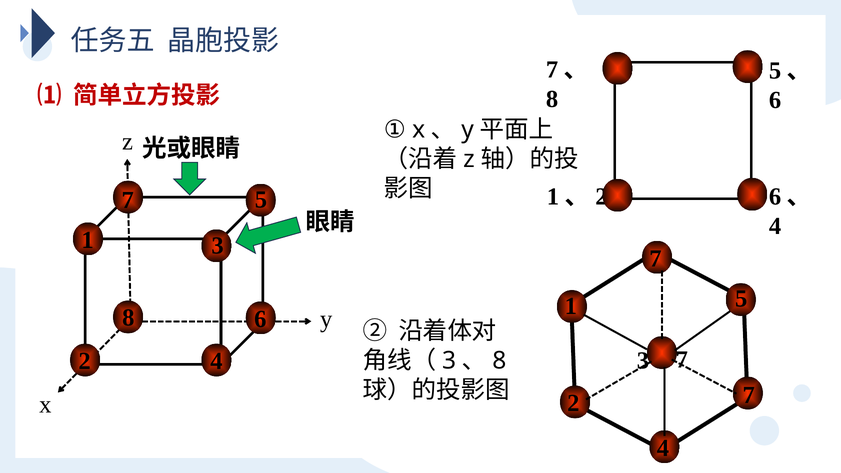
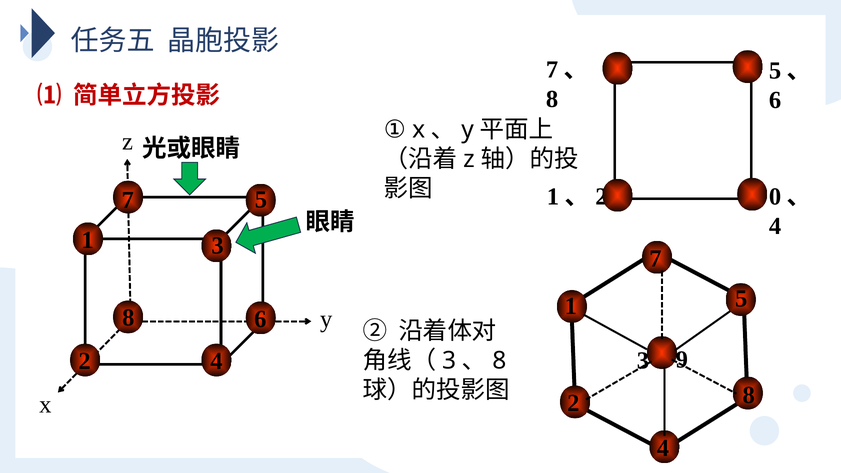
6 at (775, 197): 6 -> 0
3 7: 7 -> 9
2 7: 7 -> 8
